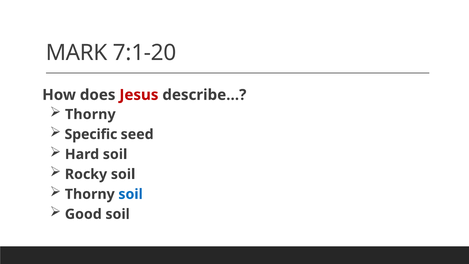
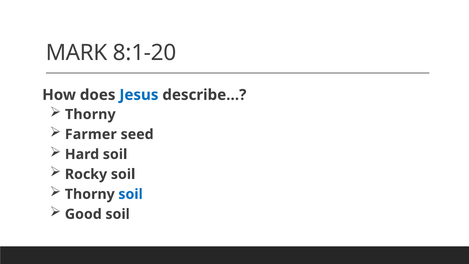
7:1-20: 7:1-20 -> 8:1-20
Jesus colour: red -> blue
Specific: Specific -> Farmer
